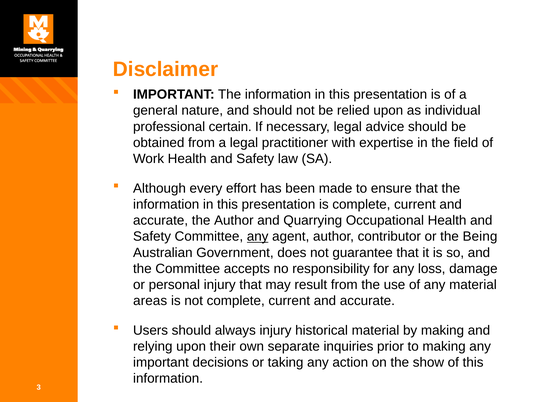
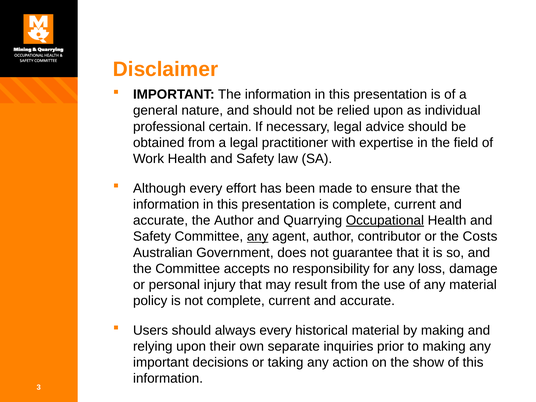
Occupational underline: none -> present
Being: Being -> Costs
areas: areas -> policy
always injury: injury -> every
